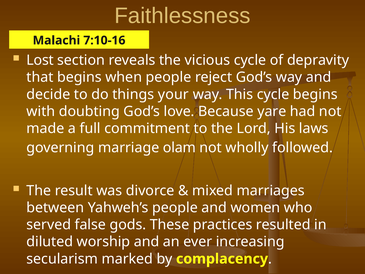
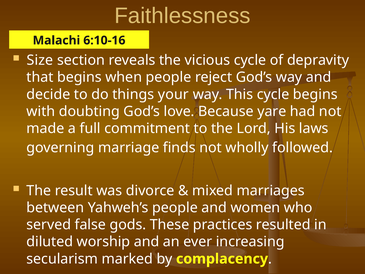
7:10-16: 7:10-16 -> 6:10-16
Lost: Lost -> Size
olam: olam -> finds
